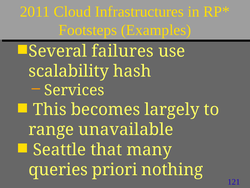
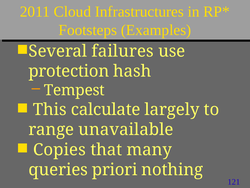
scalability: scalability -> protection
Services: Services -> Tempest
becomes: becomes -> calculate
Seattle: Seattle -> Copies
